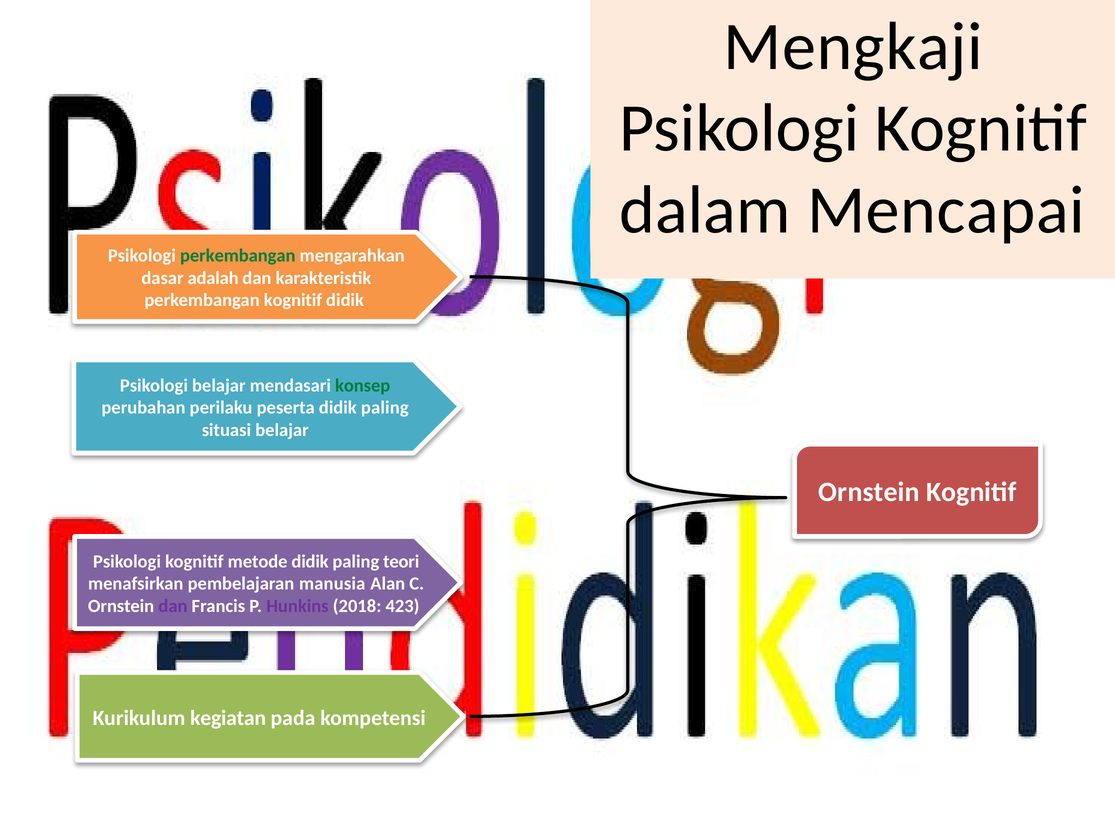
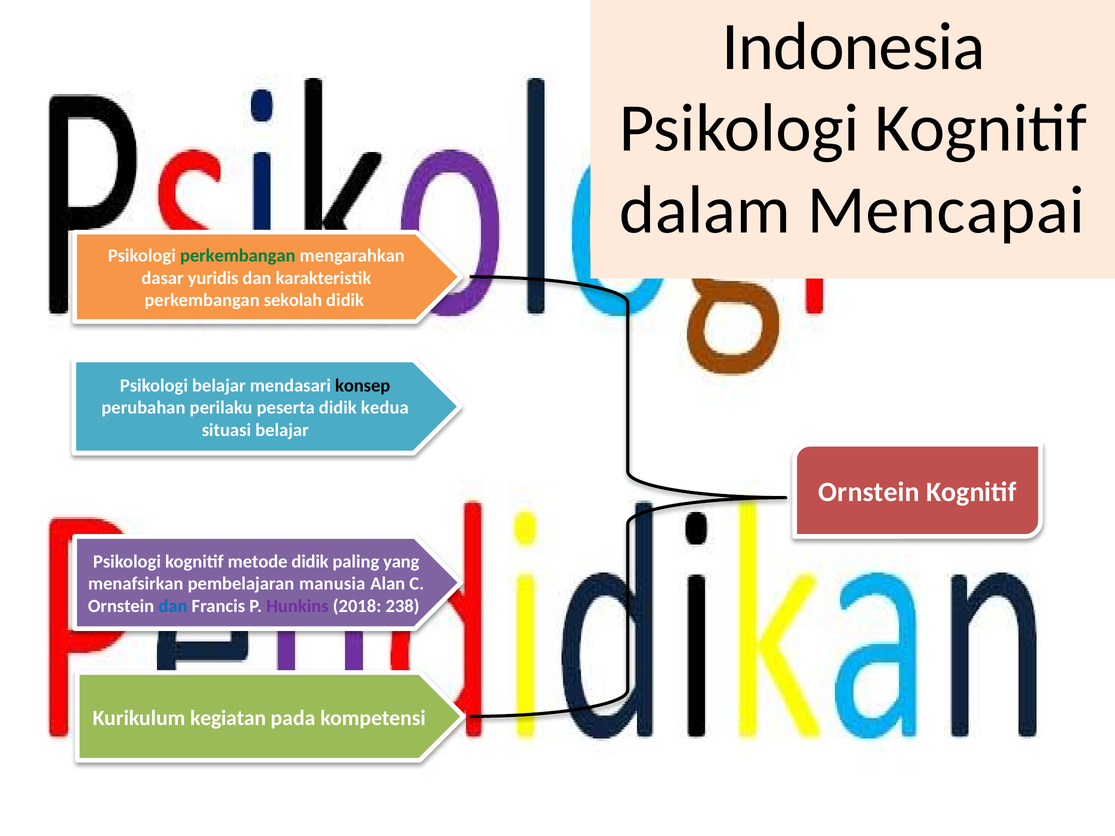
Mengkaji: Mengkaji -> Indonesia
adalah: adalah -> yuridis
perkembangan kognitif: kognitif -> sekolah
konsep colour: green -> black
peserta didik paling: paling -> kedua
teori: teori -> yang
dan at (173, 606) colour: purple -> blue
423: 423 -> 238
